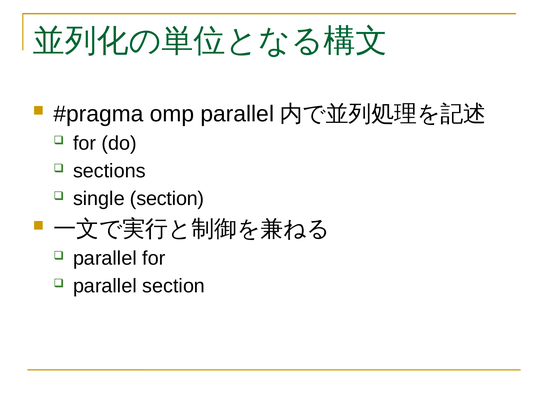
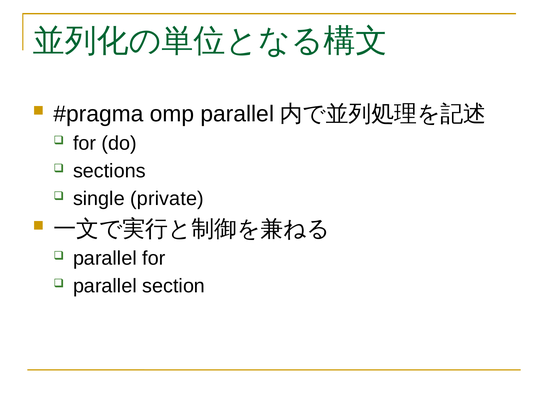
single section: section -> private
